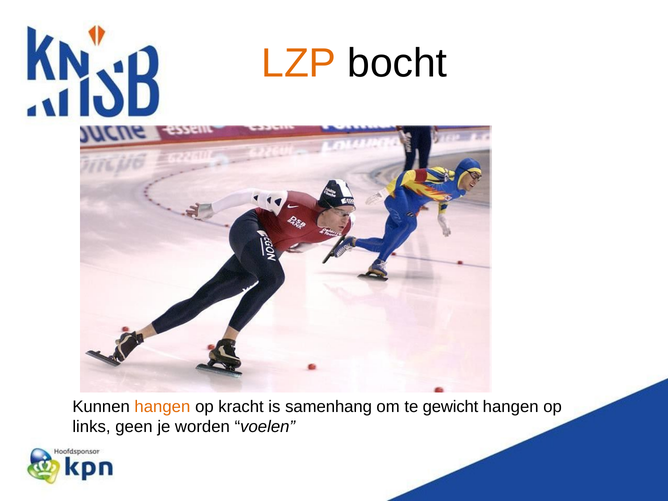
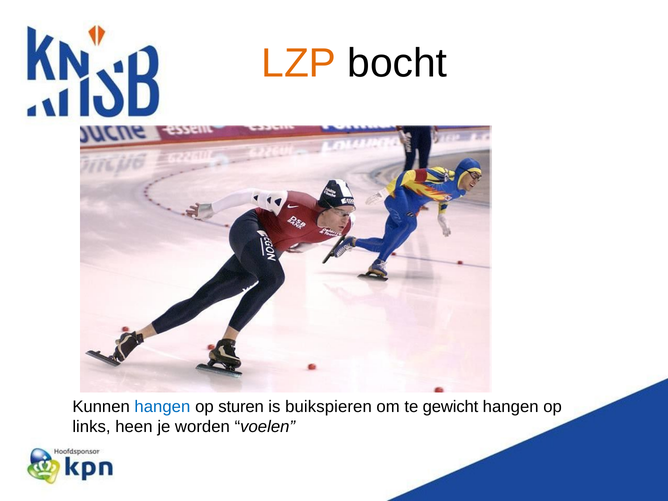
hangen at (162, 407) colour: orange -> blue
kracht: kracht -> sturen
samenhang: samenhang -> buikspieren
geen: geen -> heen
